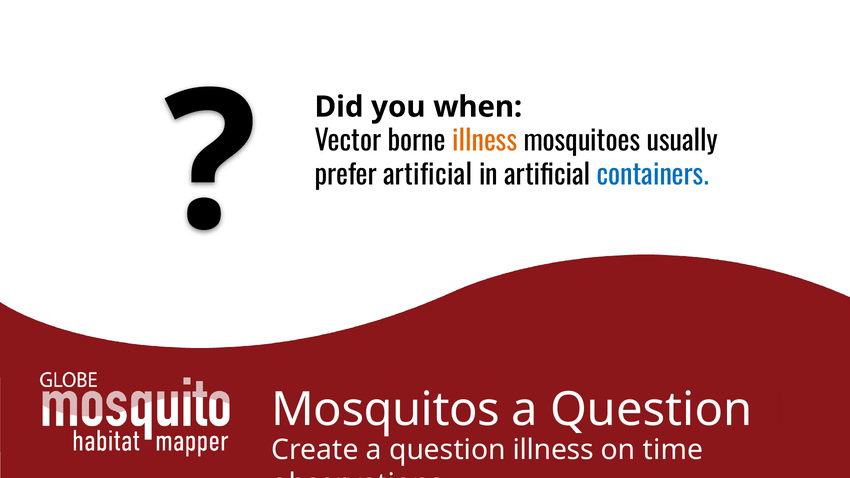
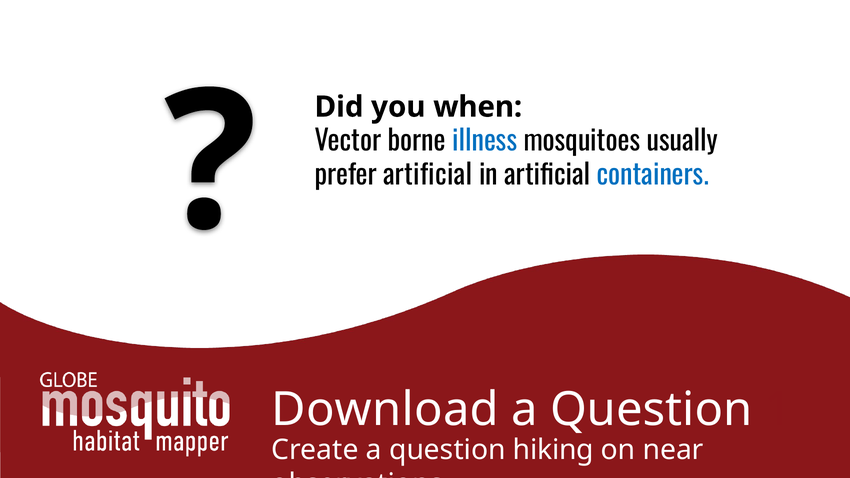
illness at (485, 142) colour: orange -> blue
Mosquitos: Mosquitos -> Download
question illness: illness -> hiking
time: time -> near
